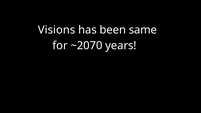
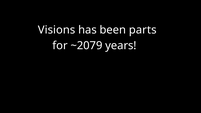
same: same -> parts
~2070: ~2070 -> ~2079
